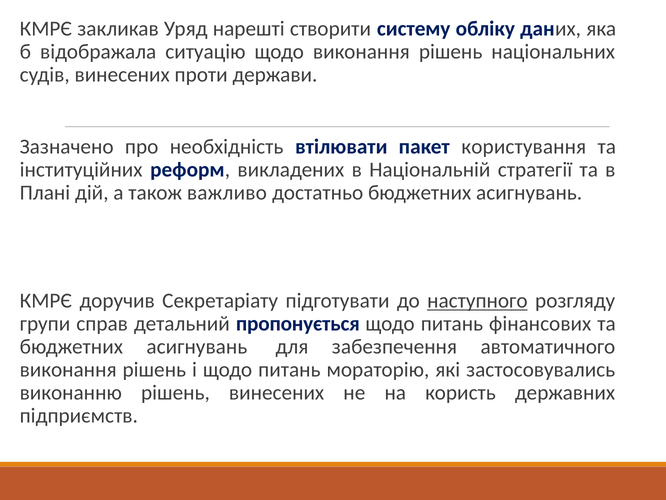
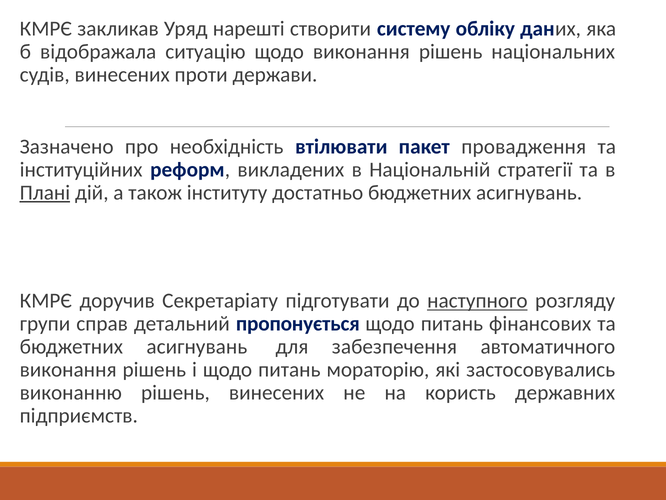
користування: користування -> провадження
Плані underline: none -> present
важливо: важливо -> інституту
